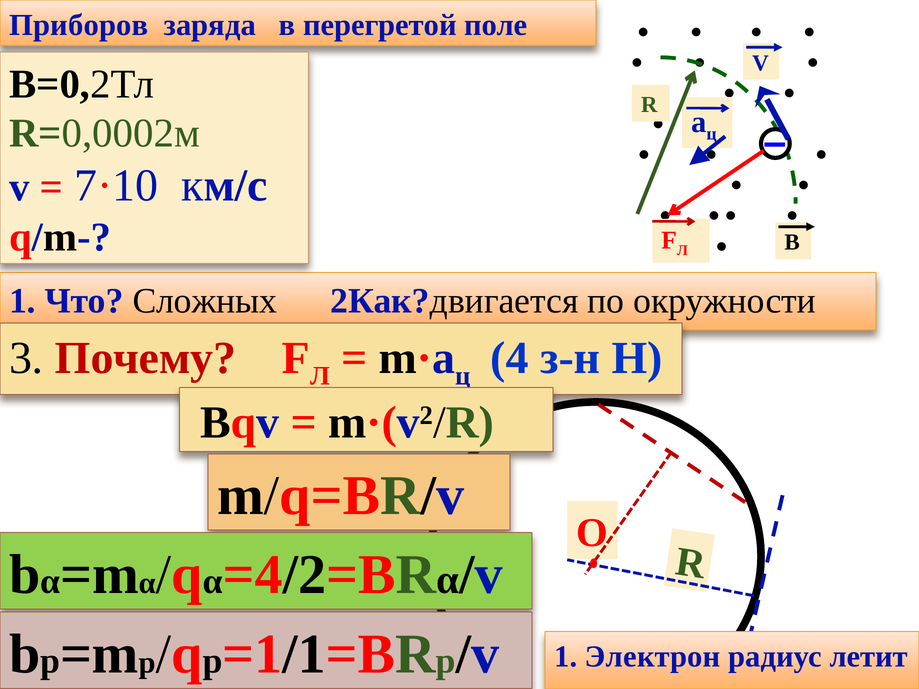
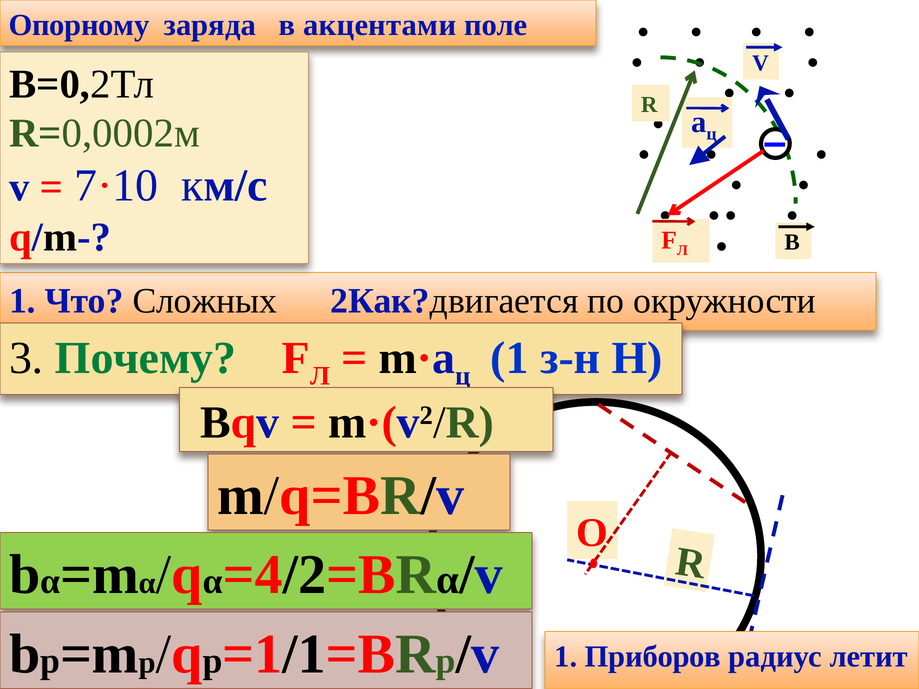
Приборов: Приборов -> Опорному
перегретой: перегретой -> акцентами
Почему colour: red -> green
4 at (510, 358): 4 -> 1
Электрон: Электрон -> Приборов
